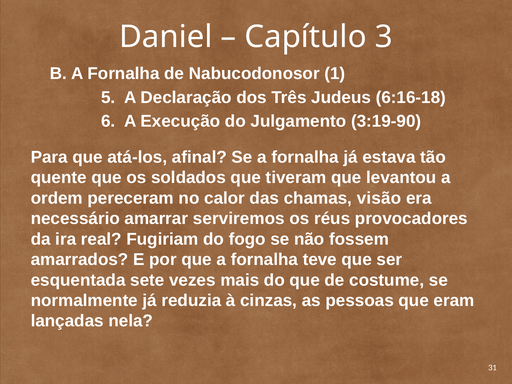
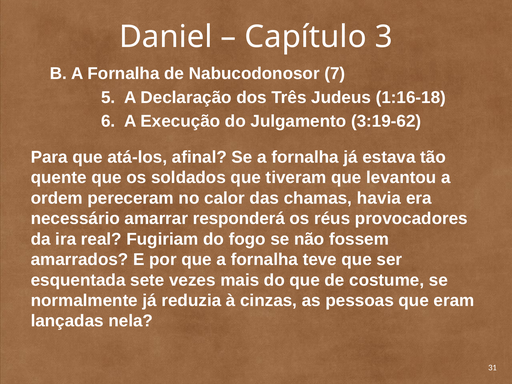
1: 1 -> 7
6:16-18: 6:16-18 -> 1:16-18
3:19-90: 3:19-90 -> 3:19-62
visão: visão -> havia
serviremos: serviremos -> responderá
